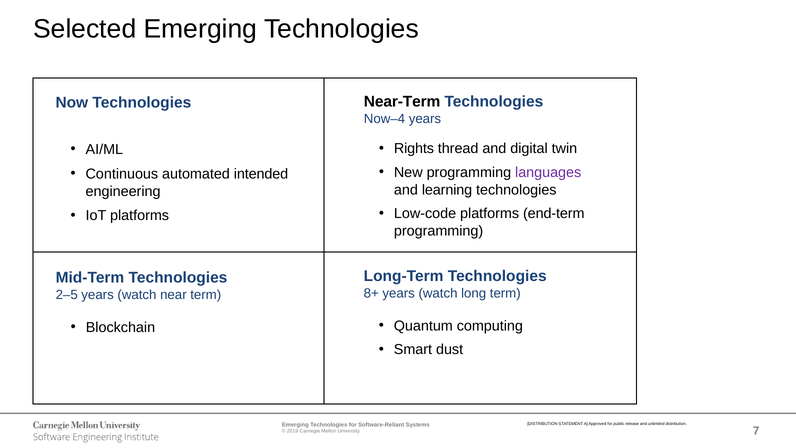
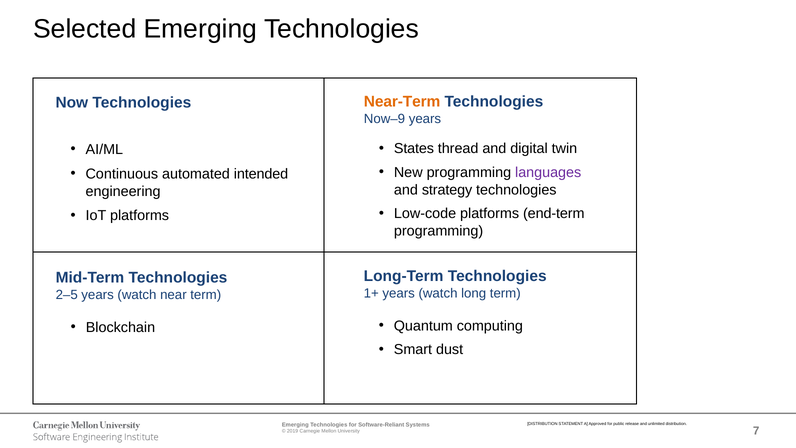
Near-Term colour: black -> orange
Now–4: Now–4 -> Now–9
Rights: Rights -> States
learning: learning -> strategy
8+: 8+ -> 1+
